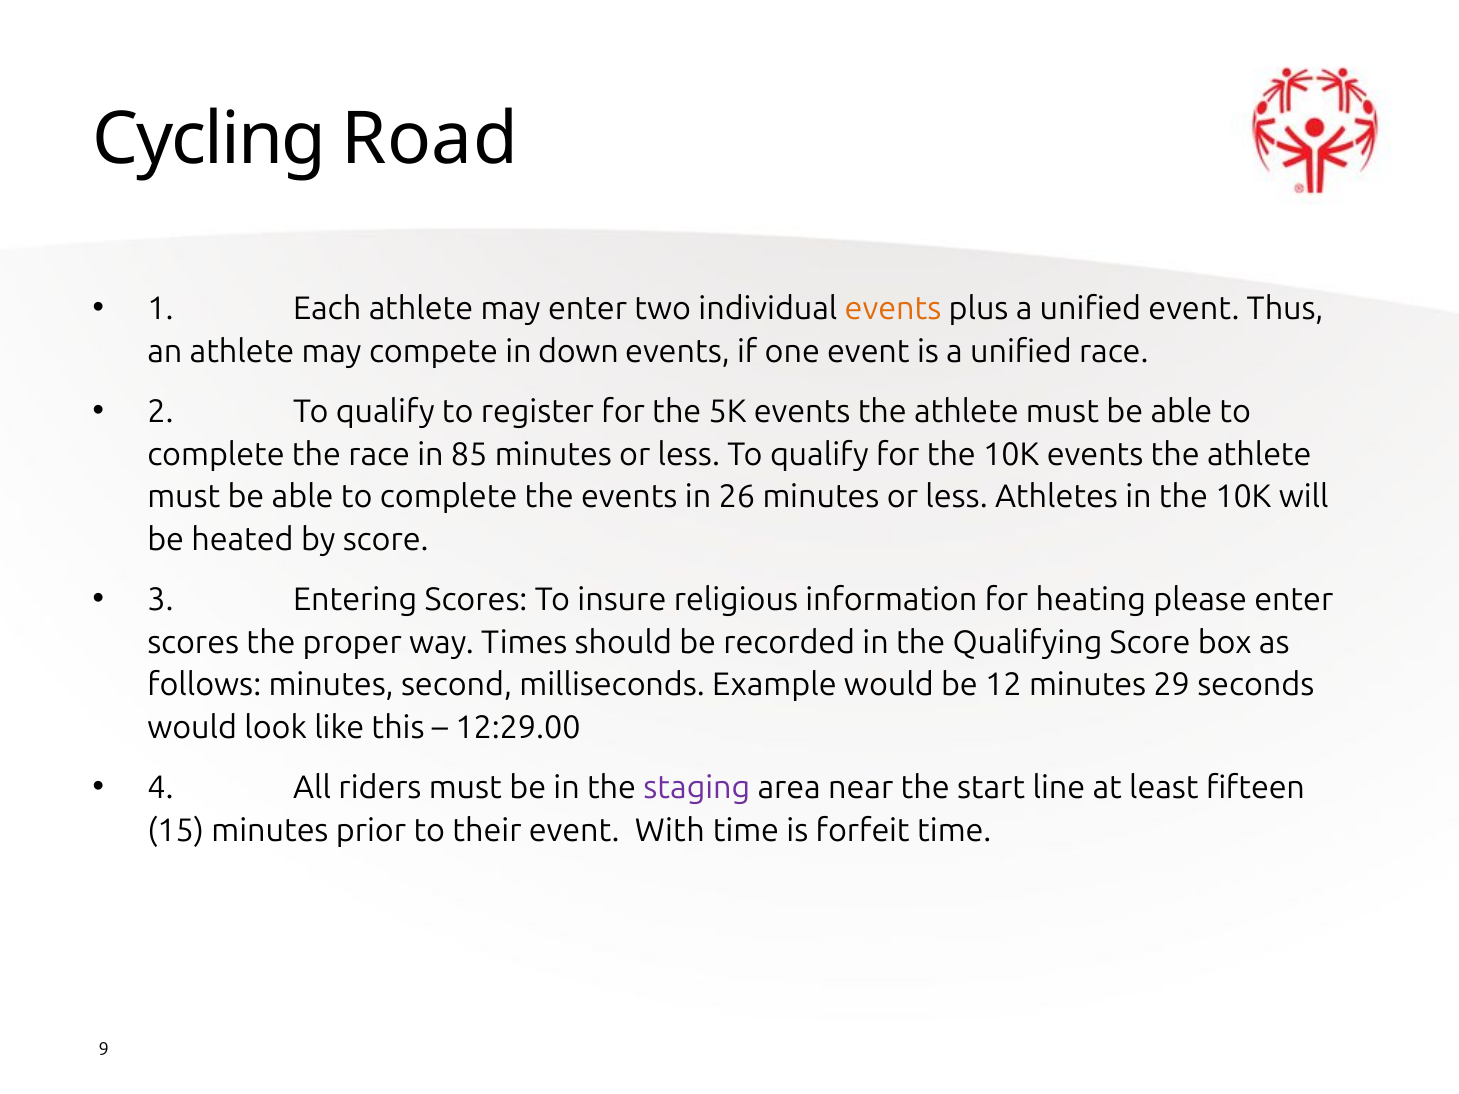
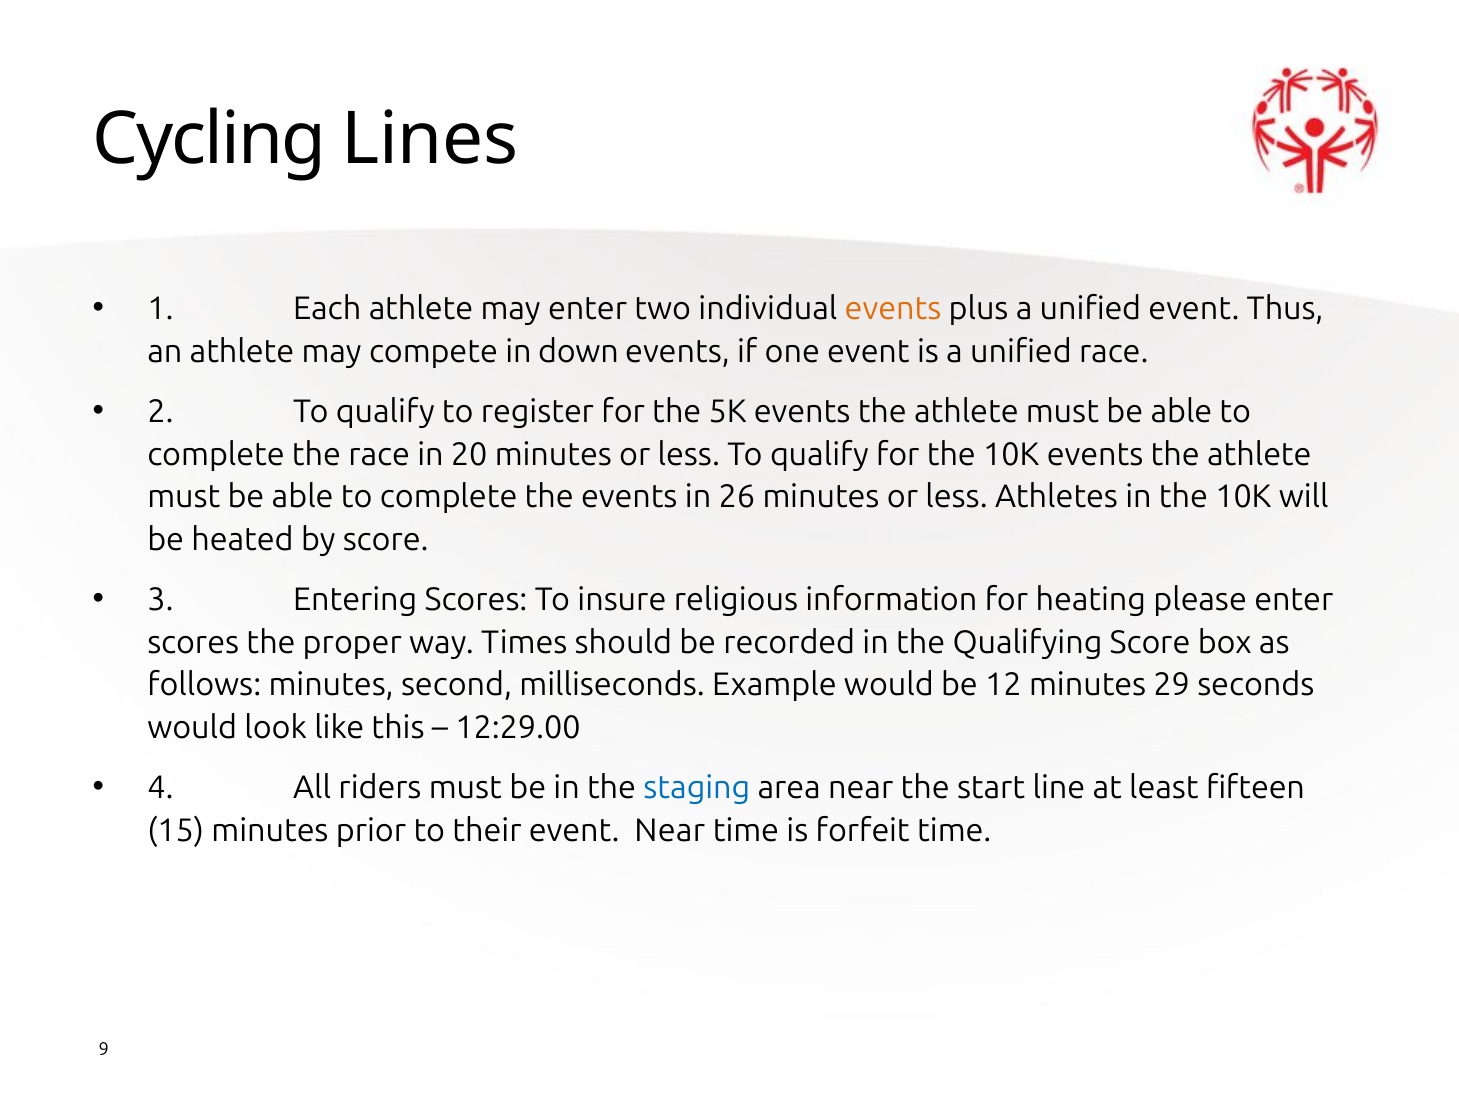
Road: Road -> Lines
85: 85 -> 20
staging colour: purple -> blue
event With: With -> Near
